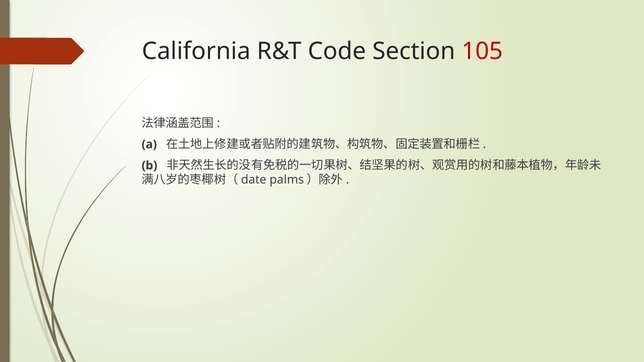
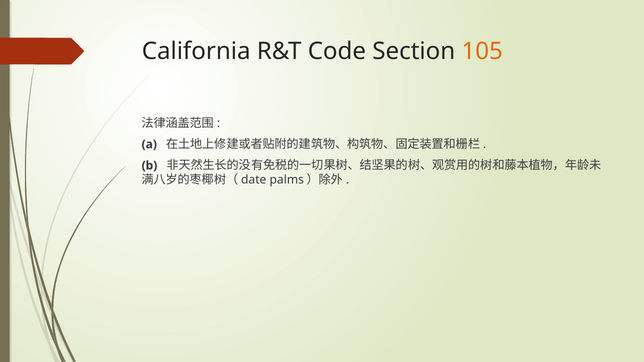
105 colour: red -> orange
